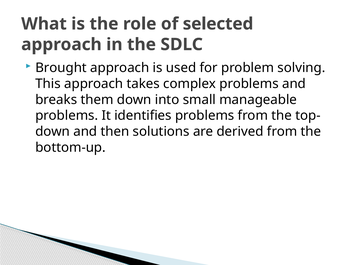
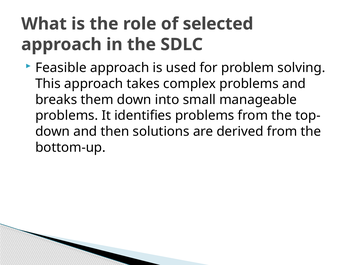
Brought: Brought -> Feasible
